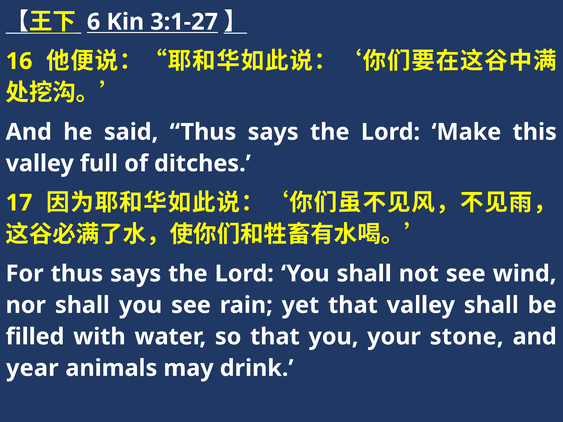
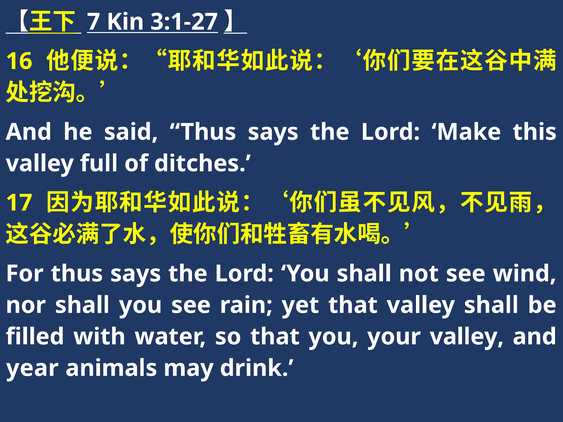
6: 6 -> 7
your stone: stone -> valley
